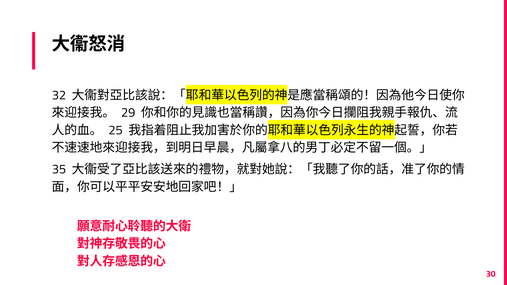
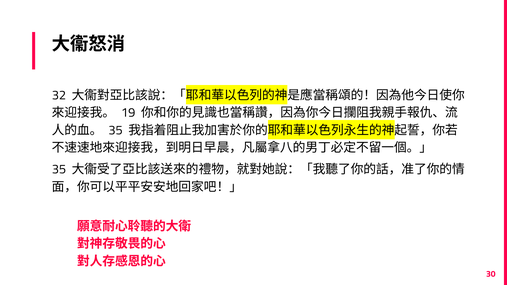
29: 29 -> 19
25 at (116, 130): 25 -> 35
